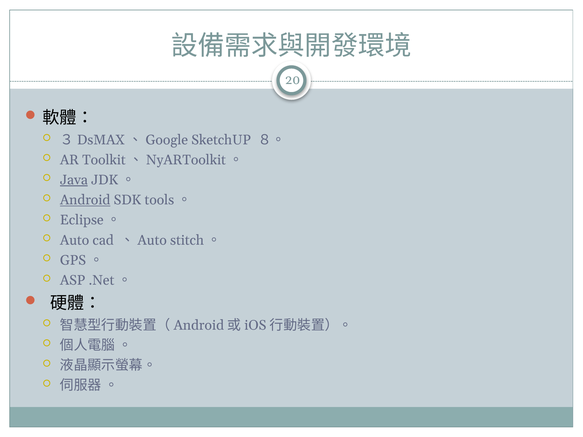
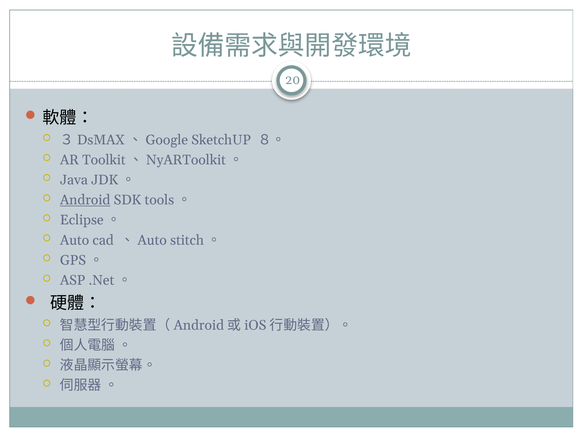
Java underline: present -> none
